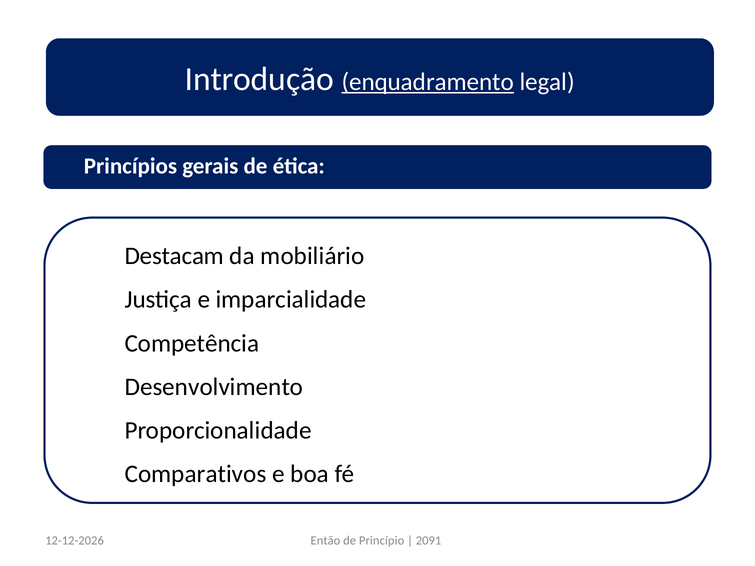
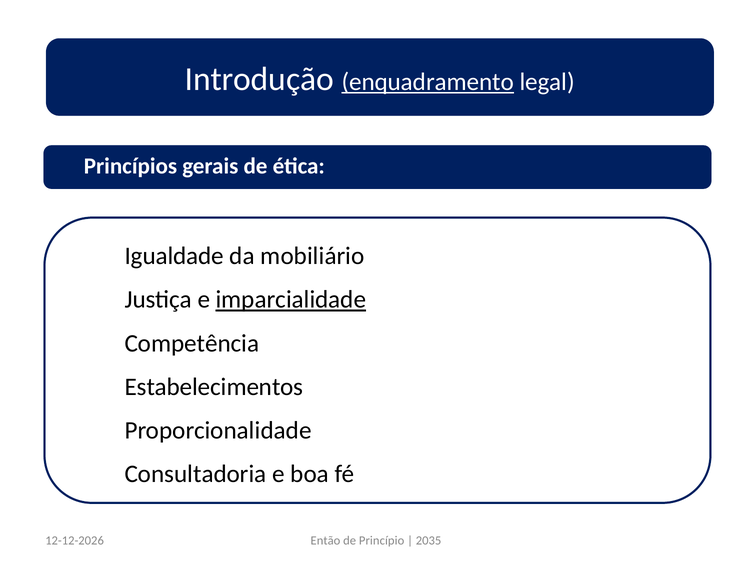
Destacam: Destacam -> Igualdade
imparcialidade underline: none -> present
Desenvolvimento: Desenvolvimento -> Estabelecimentos
Comparativos: Comparativos -> Consultadoria
2091: 2091 -> 2035
